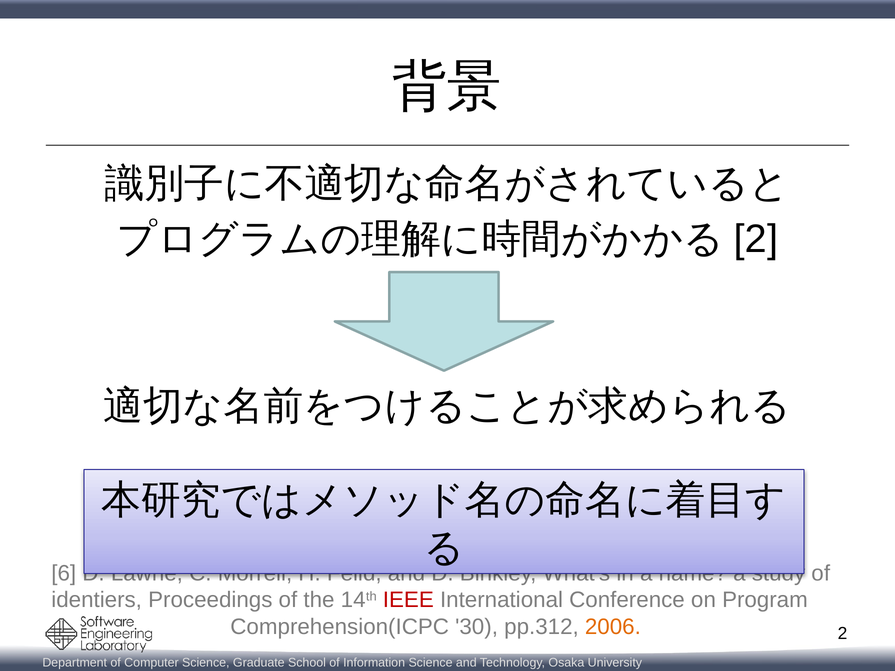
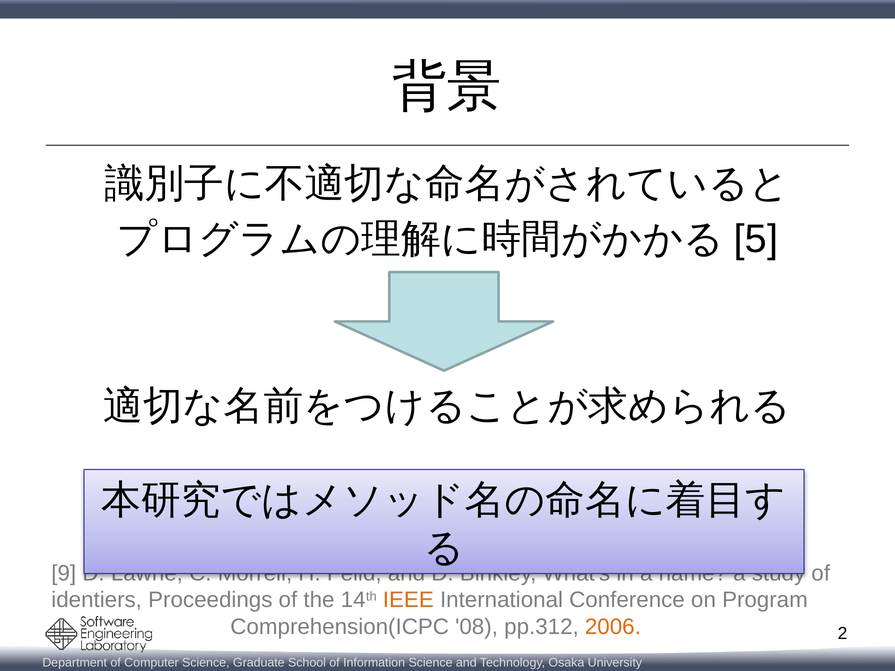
2 at (756, 239): 2 -> 5
6: 6 -> 9
IEEE colour: red -> orange
30: 30 -> 08
